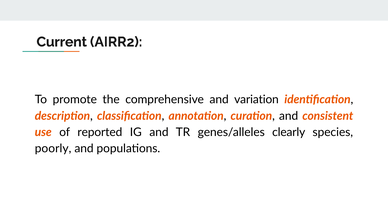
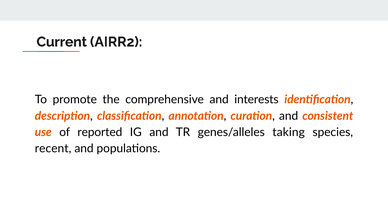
variation: variation -> interests
clearly: clearly -> taking
poorly: poorly -> recent
